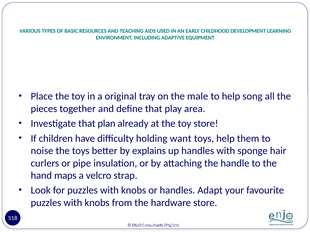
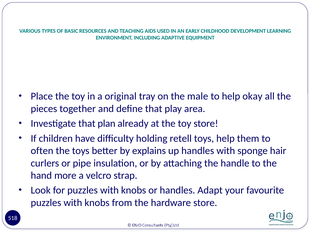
song: song -> okay
want: want -> retell
noise: noise -> often
maps: maps -> more
